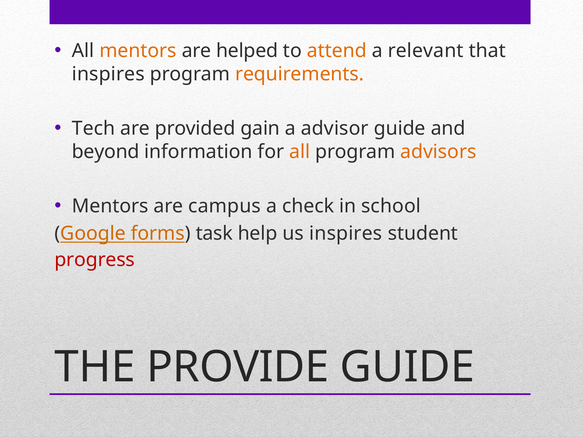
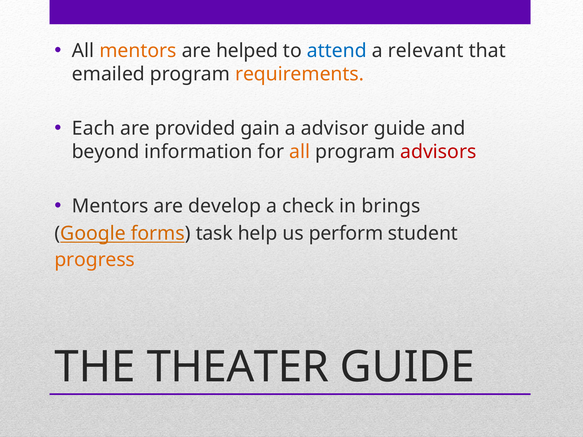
attend colour: orange -> blue
inspires at (108, 74): inspires -> emailed
Tech: Tech -> Each
advisors colour: orange -> red
campus: campus -> develop
school: school -> brings
us inspires: inspires -> perform
progress colour: red -> orange
PROVIDE: PROVIDE -> THEATER
